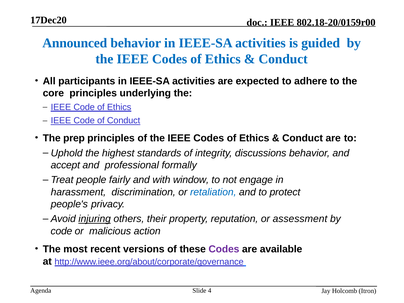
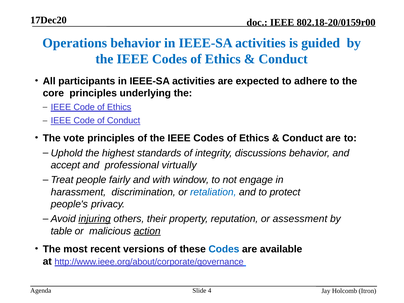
Announced: Announced -> Operations
prep: prep -> vote
formally: formally -> virtually
code at (61, 231): code -> table
action underline: none -> present
Codes at (224, 249) colour: purple -> blue
